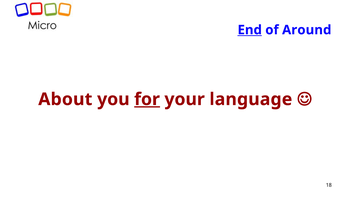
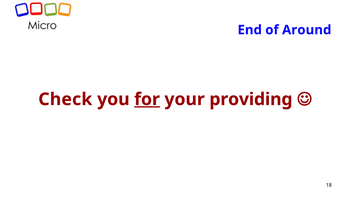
End underline: present -> none
About: About -> Check
language: language -> providing
